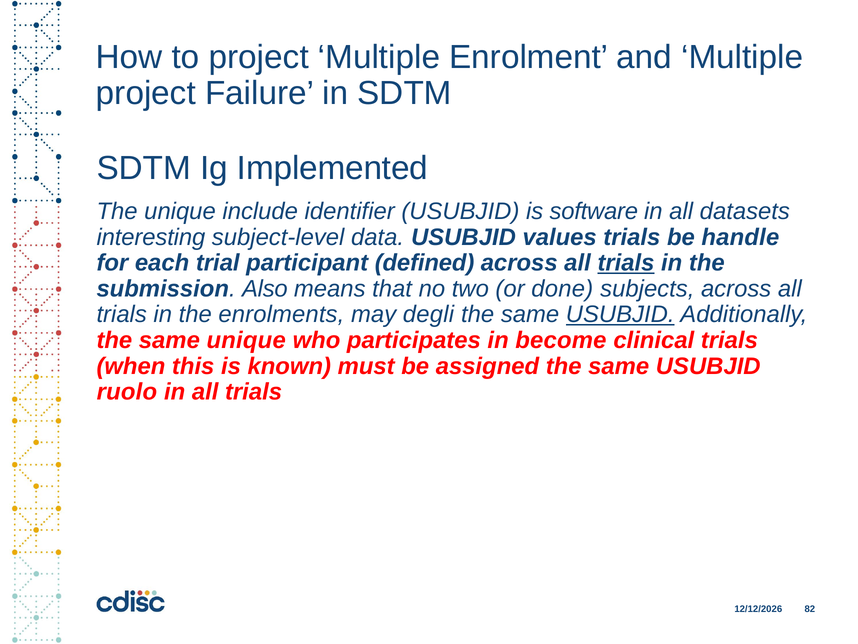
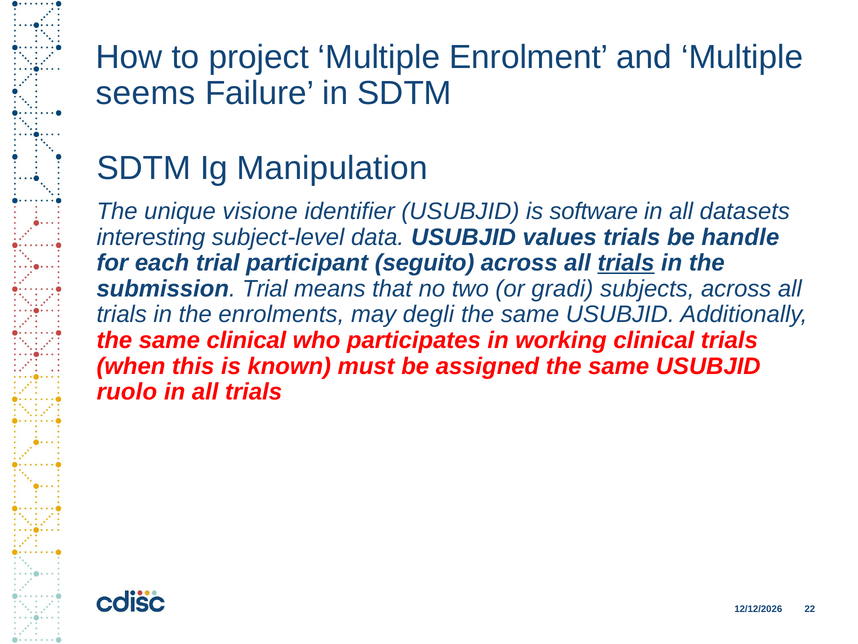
project at (146, 93): project -> seems
Implemented: Implemented -> Manipulation
include: include -> visione
defined: defined -> seguito
submission Also: Also -> Trial
done: done -> gradi
USUBJID at (620, 314) underline: present -> none
same unique: unique -> clinical
become: become -> working
82: 82 -> 22
